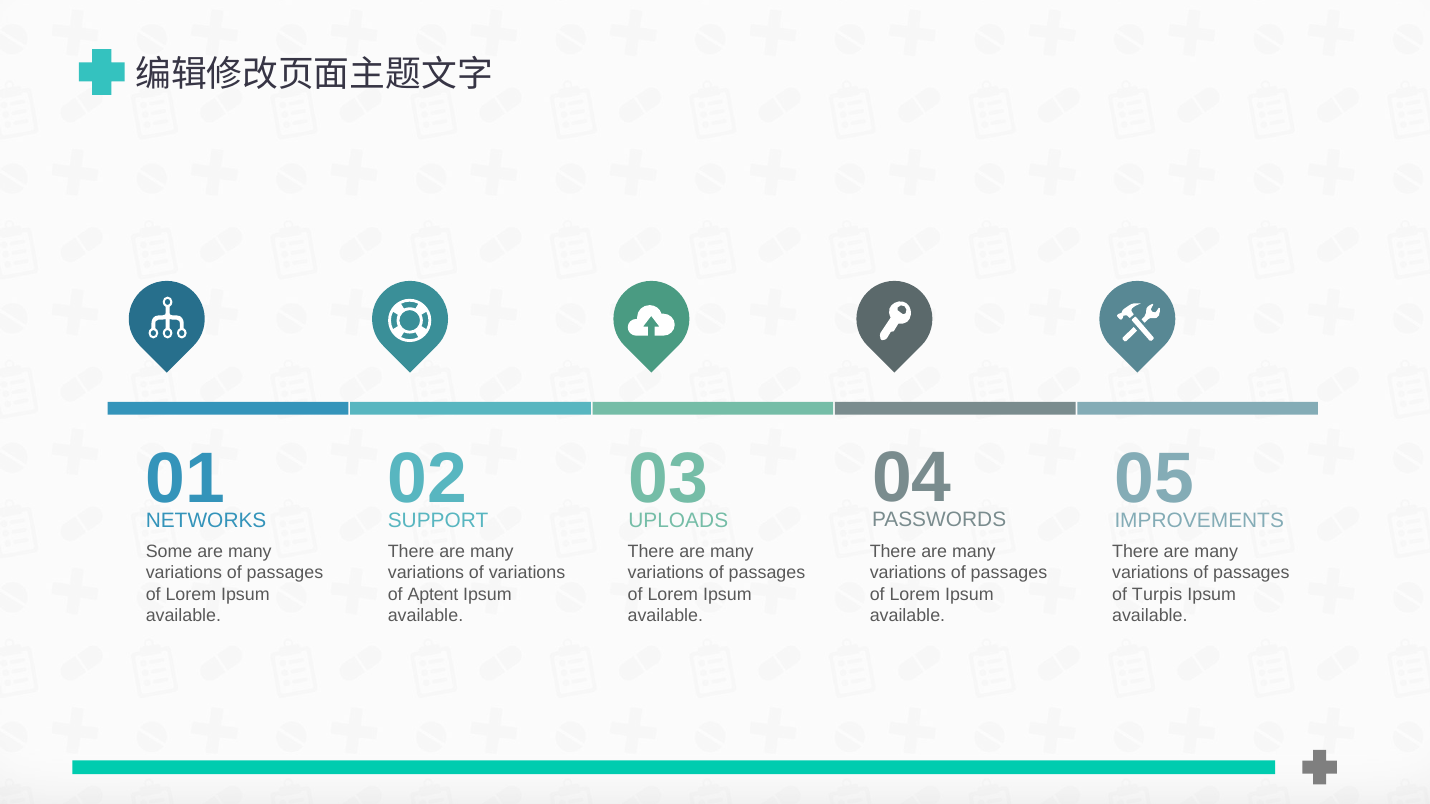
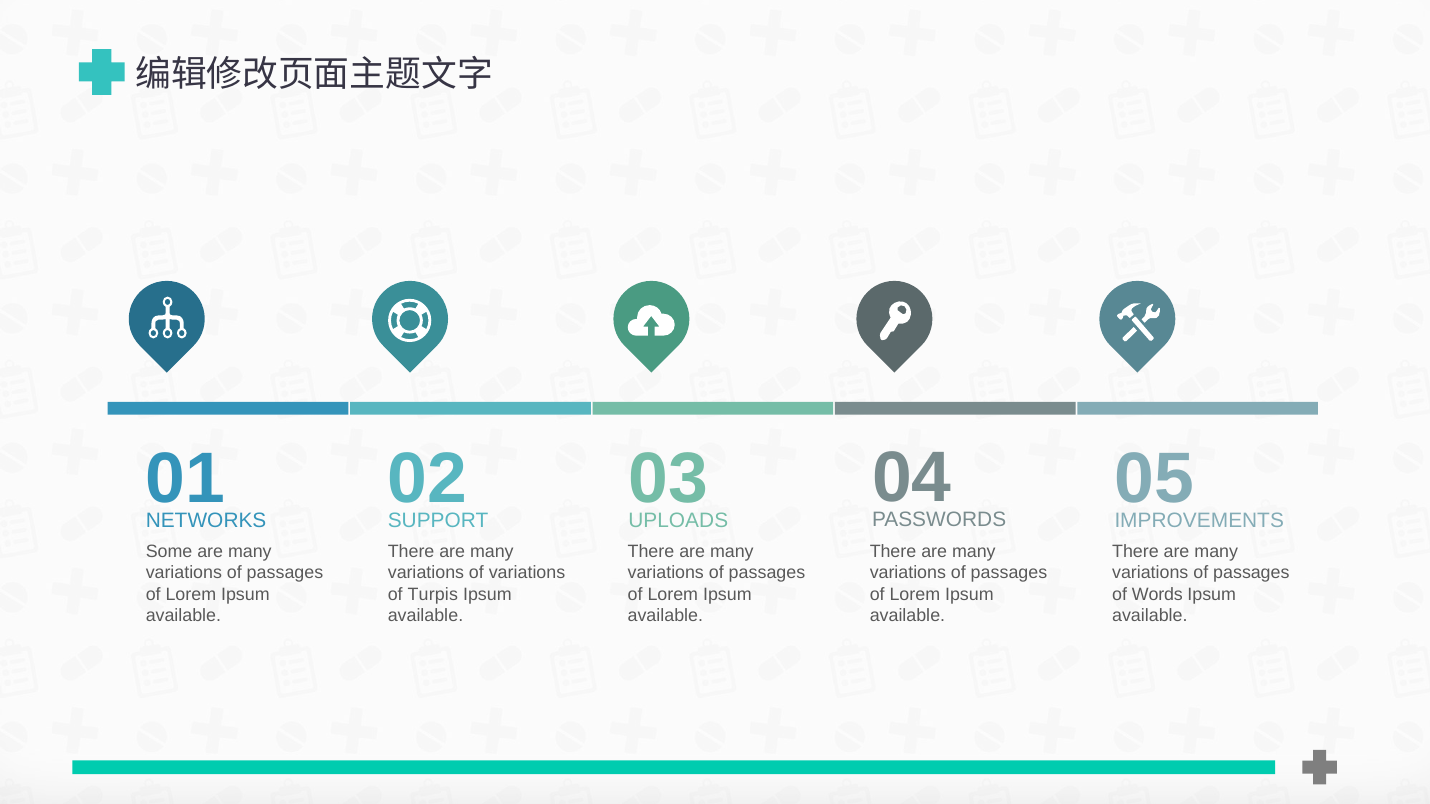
Aptent: Aptent -> Turpis
Turpis: Turpis -> Words
